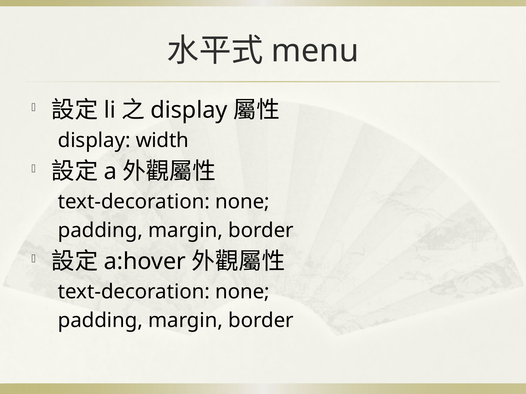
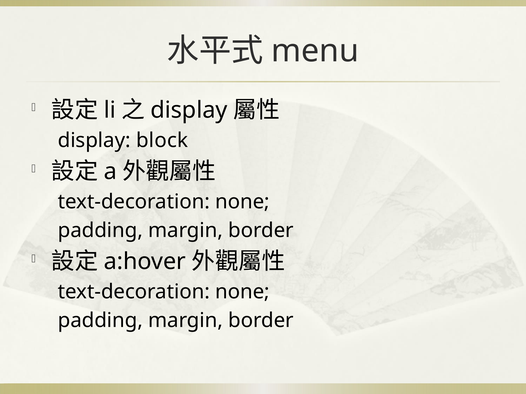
width: width -> block
